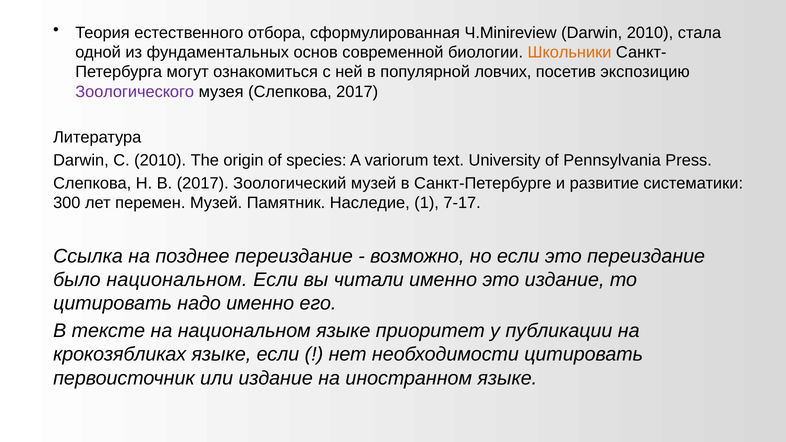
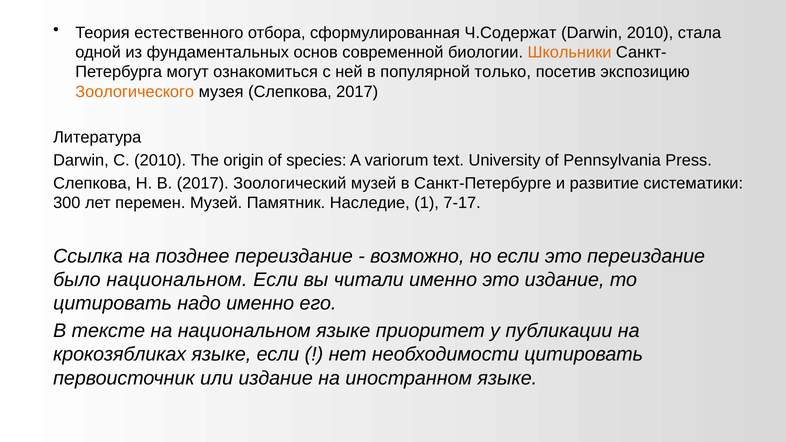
Ч.Minireview: Ч.Minireview -> Ч.Содержат
ловчих: ловчих -> только
Зоологического colour: purple -> orange
